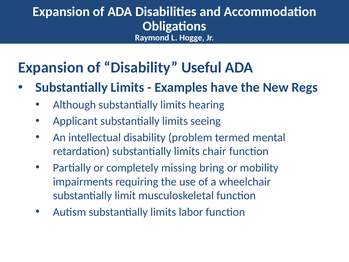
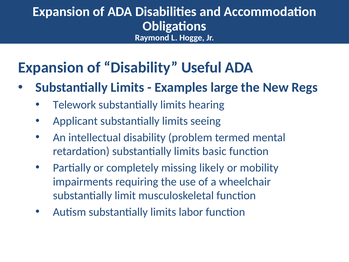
have: have -> large
Although: Although -> Telework
chair: chair -> basic
bring: bring -> likely
